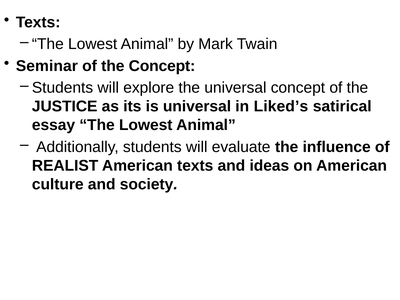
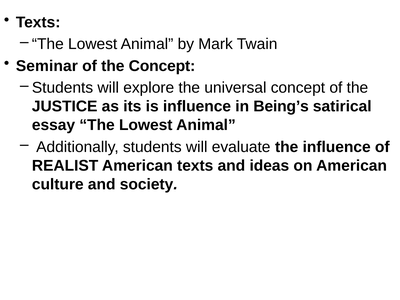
is universal: universal -> influence
Liked’s: Liked’s -> Being’s
